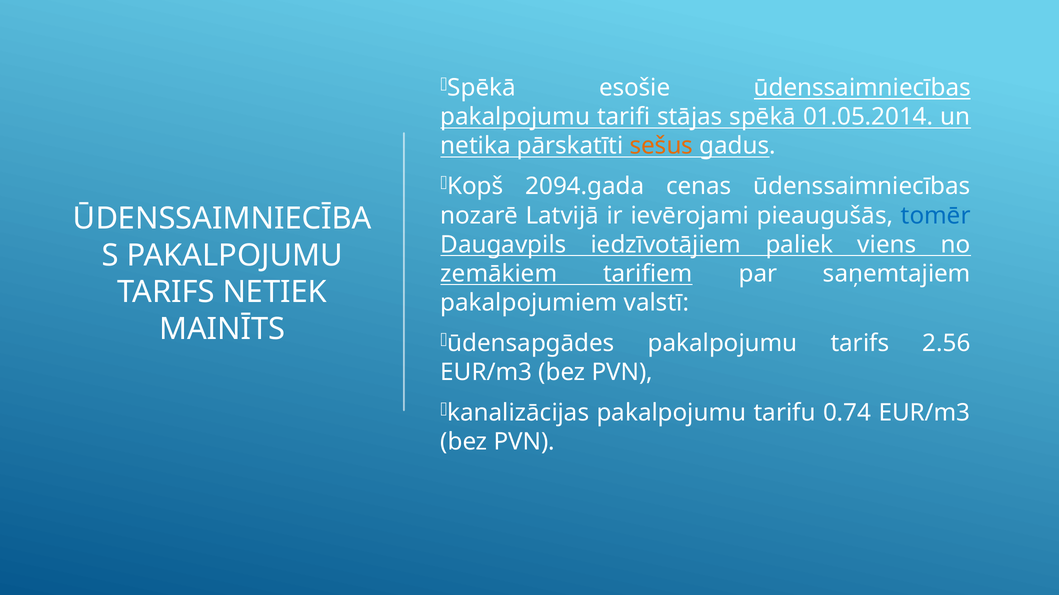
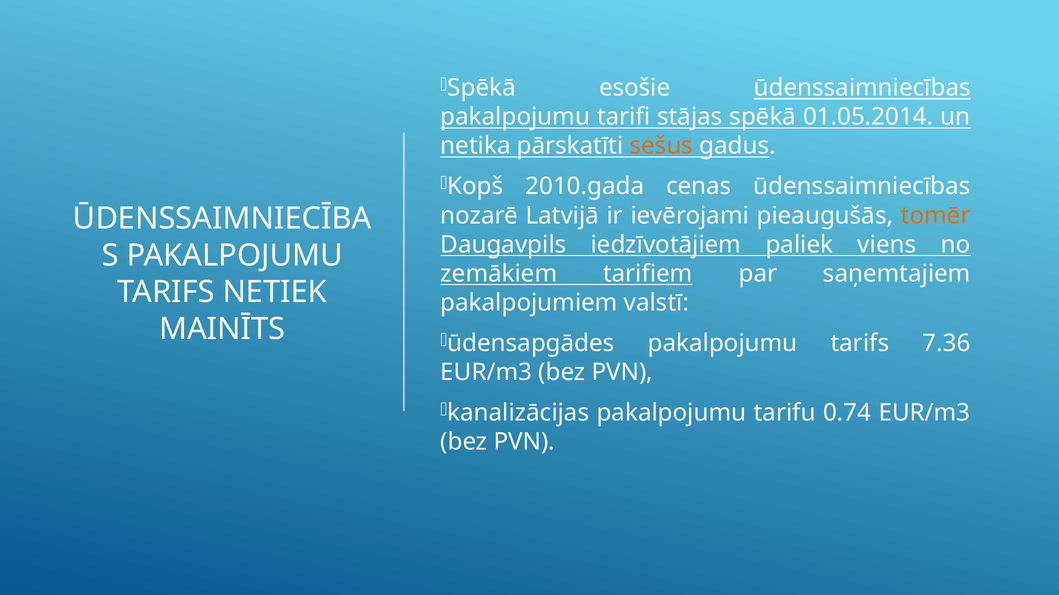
2094.gada: 2094.gada -> 2010.gada
tomēr colour: blue -> orange
2.56: 2.56 -> 7.36
